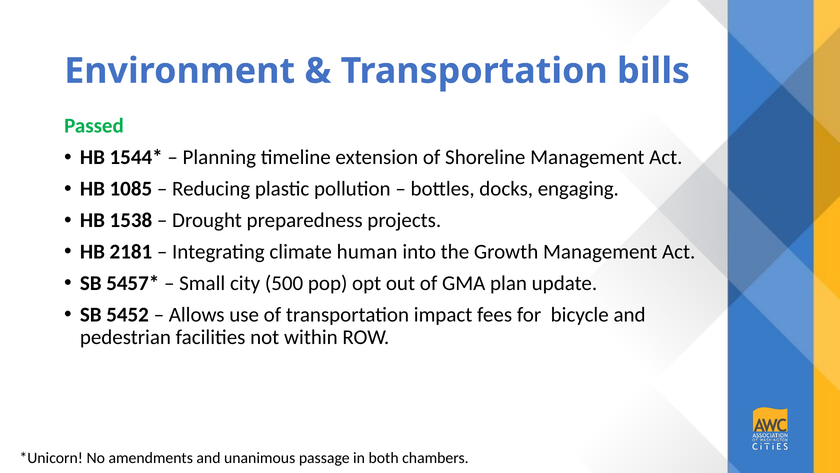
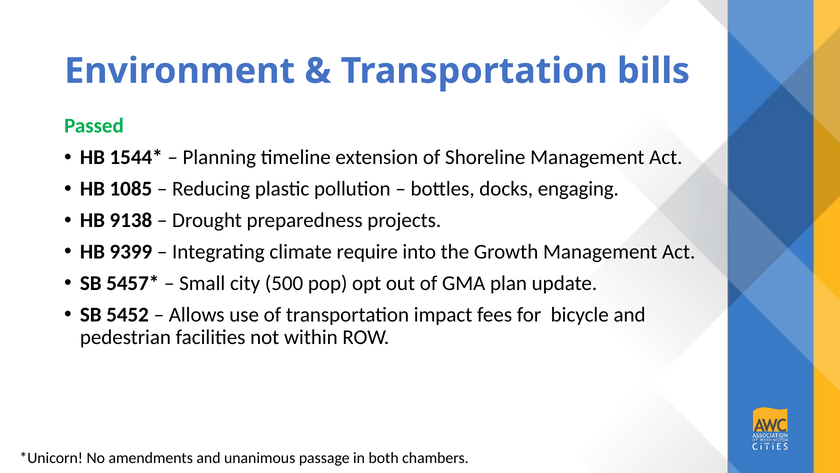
1538: 1538 -> 9138
2181: 2181 -> 9399
human: human -> require
